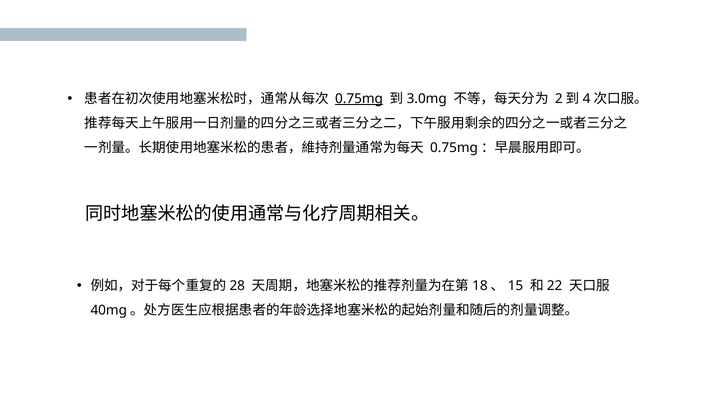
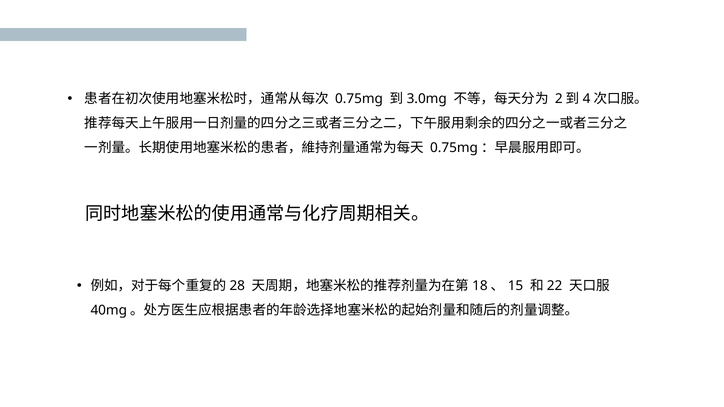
0.75mg underline: present -> none
